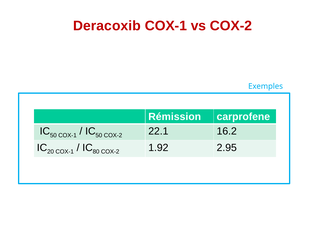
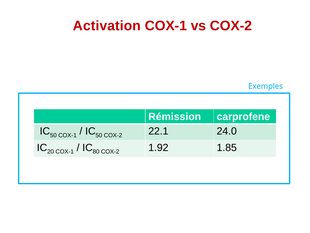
Deracoxib: Deracoxib -> Activation
16.2: 16.2 -> 24.0
2.95: 2.95 -> 1.85
